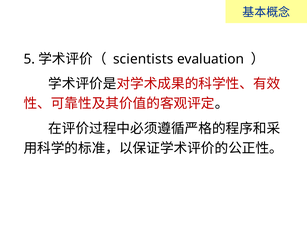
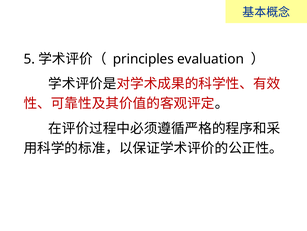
scientists: scientists -> principles
